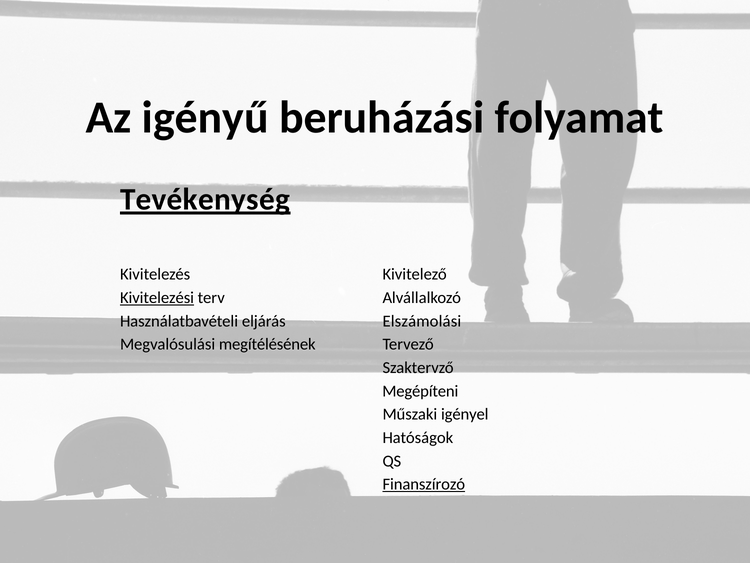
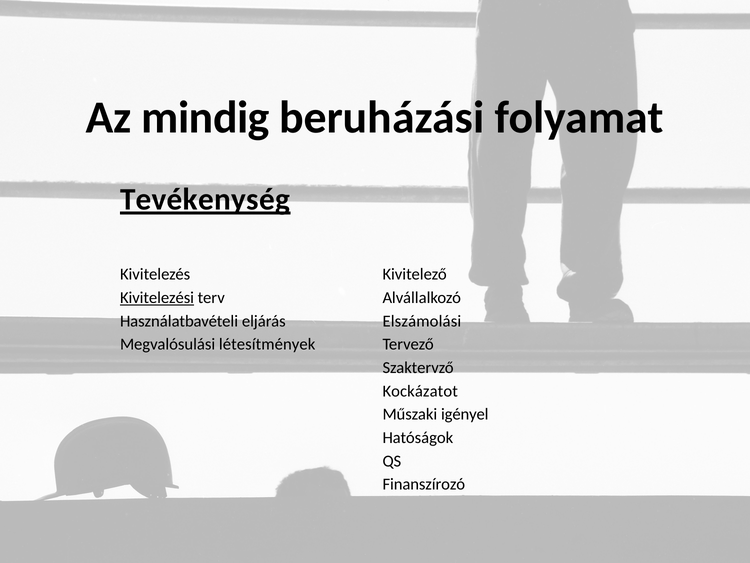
igényű: igényű -> mindig
megítélésének: megítélésének -> létesítmények
Megépíteni: Megépíteni -> Kockázatot
Finanszírozó underline: present -> none
